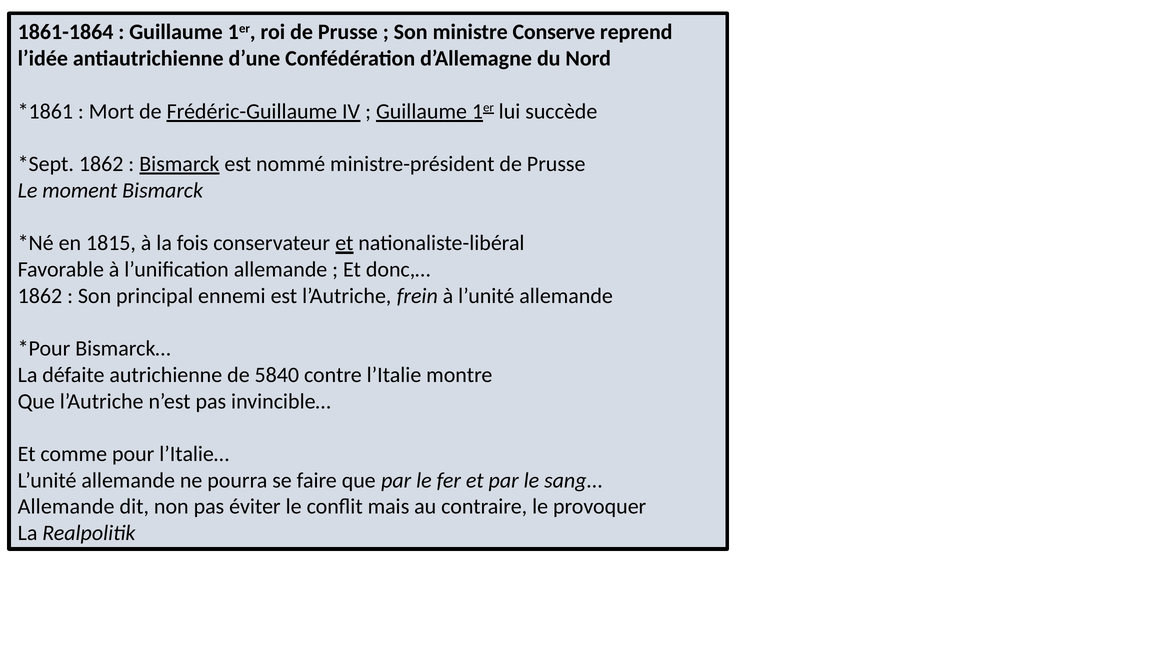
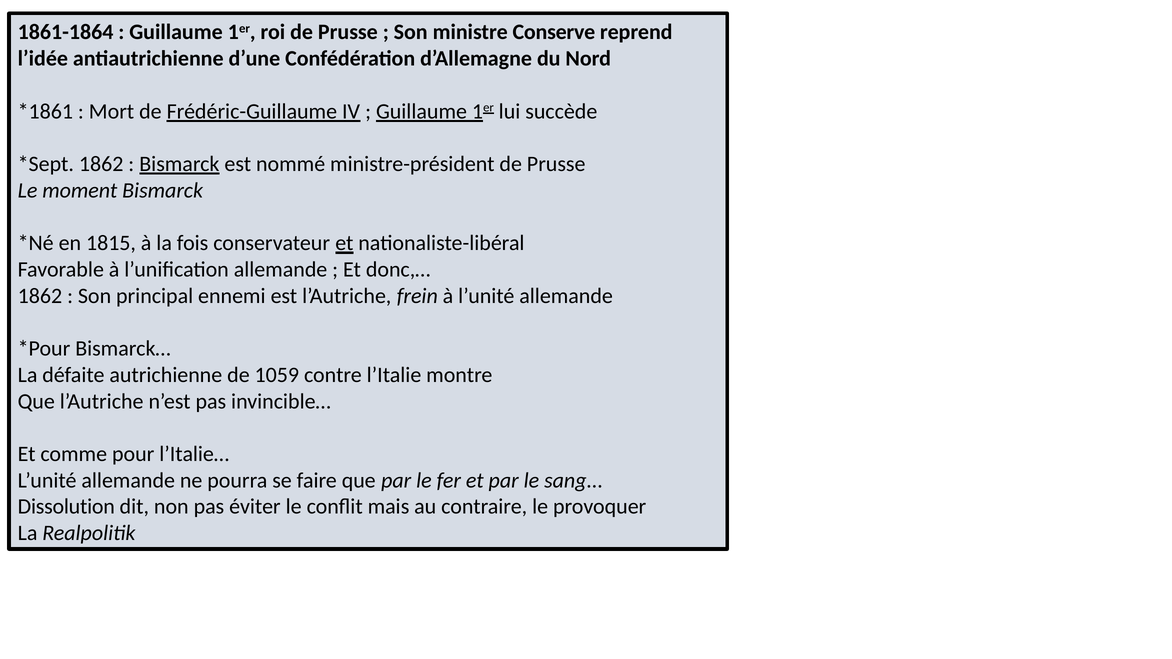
5840: 5840 -> 1059
Allemande at (66, 507): Allemande -> Dissolution
